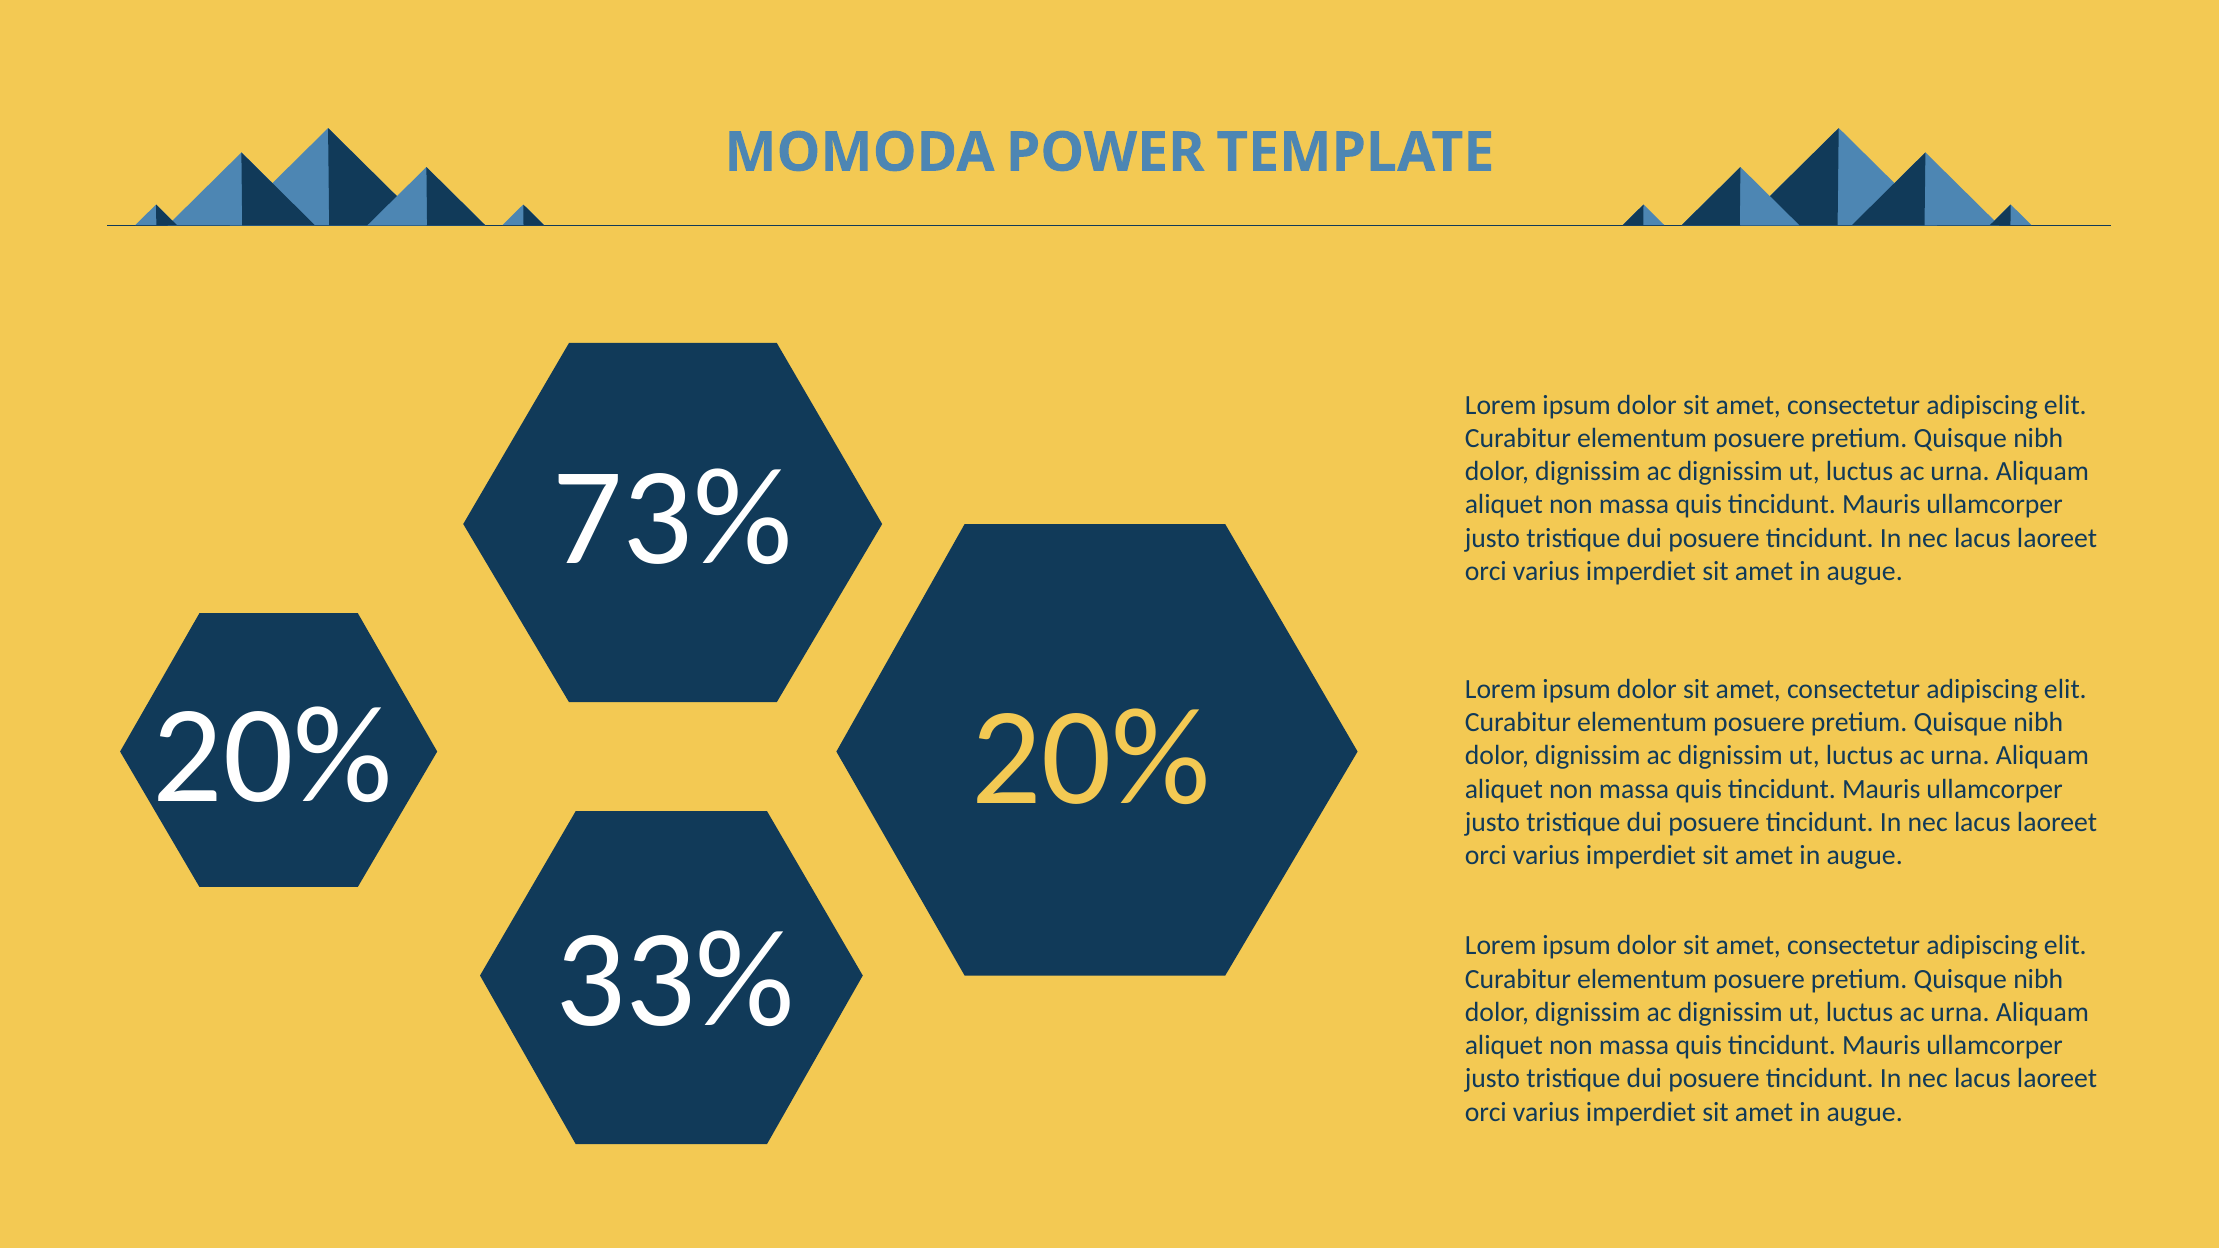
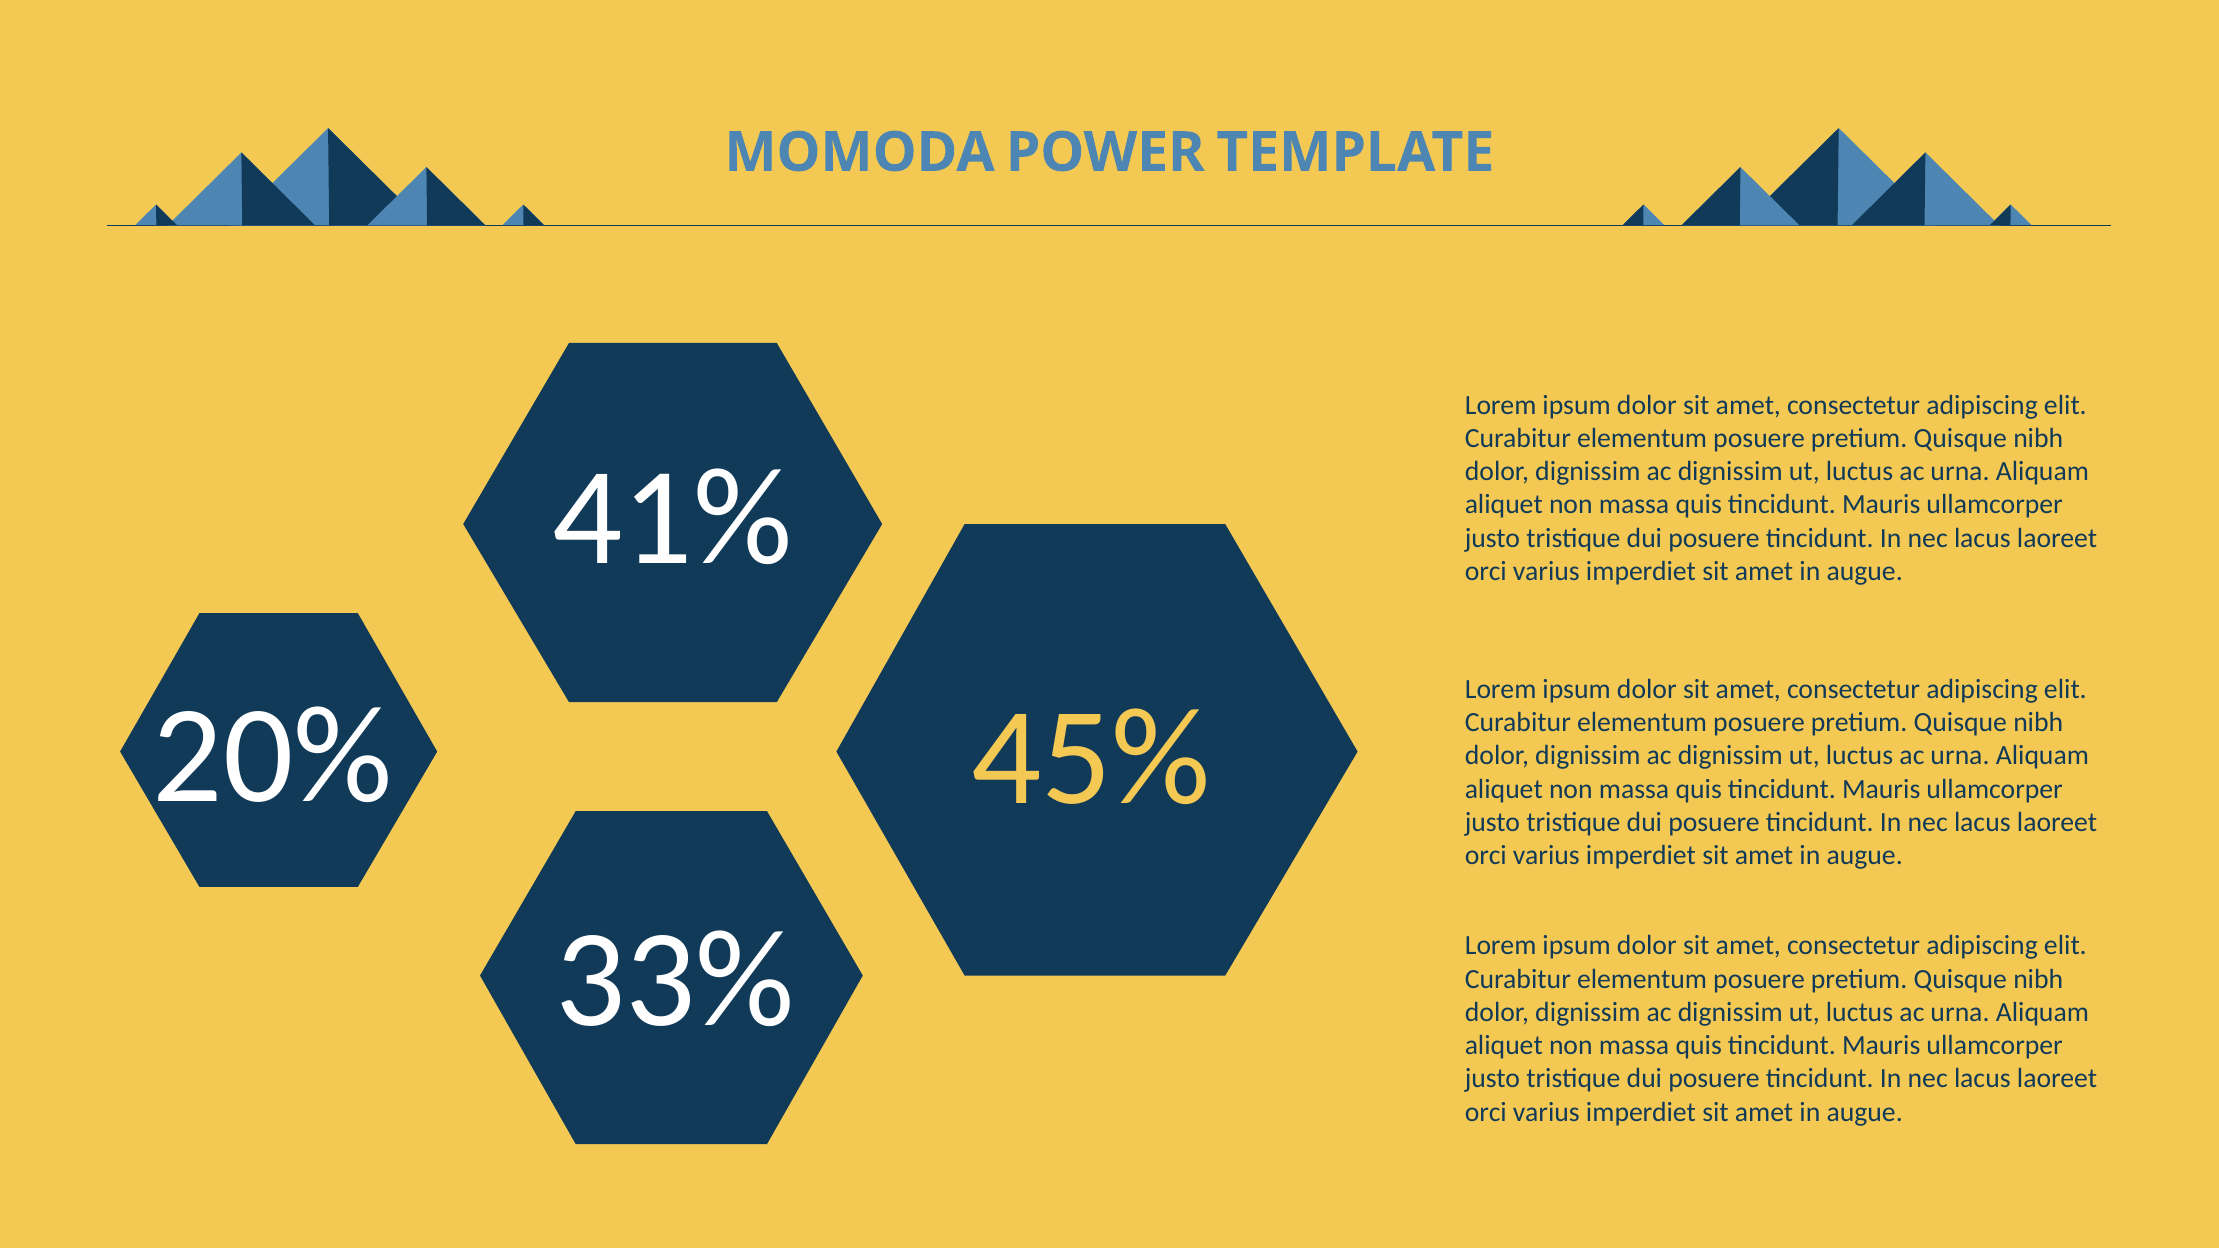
73%: 73% -> 41%
20% at (1091, 758): 20% -> 45%
